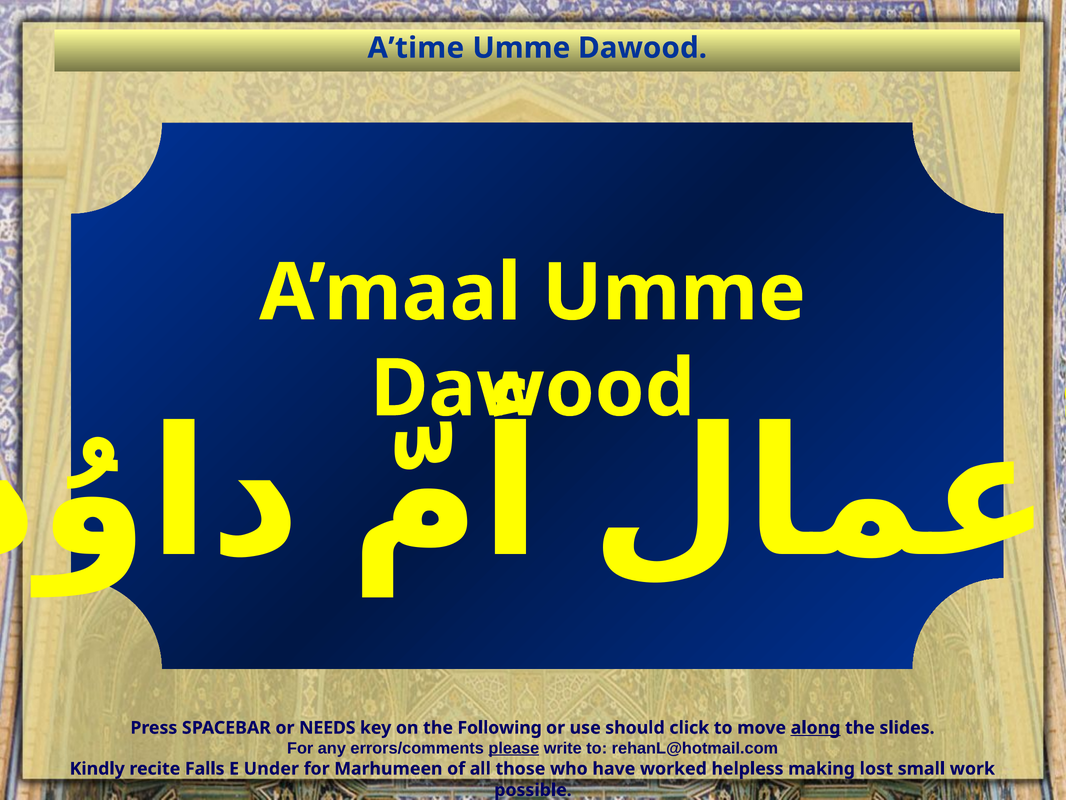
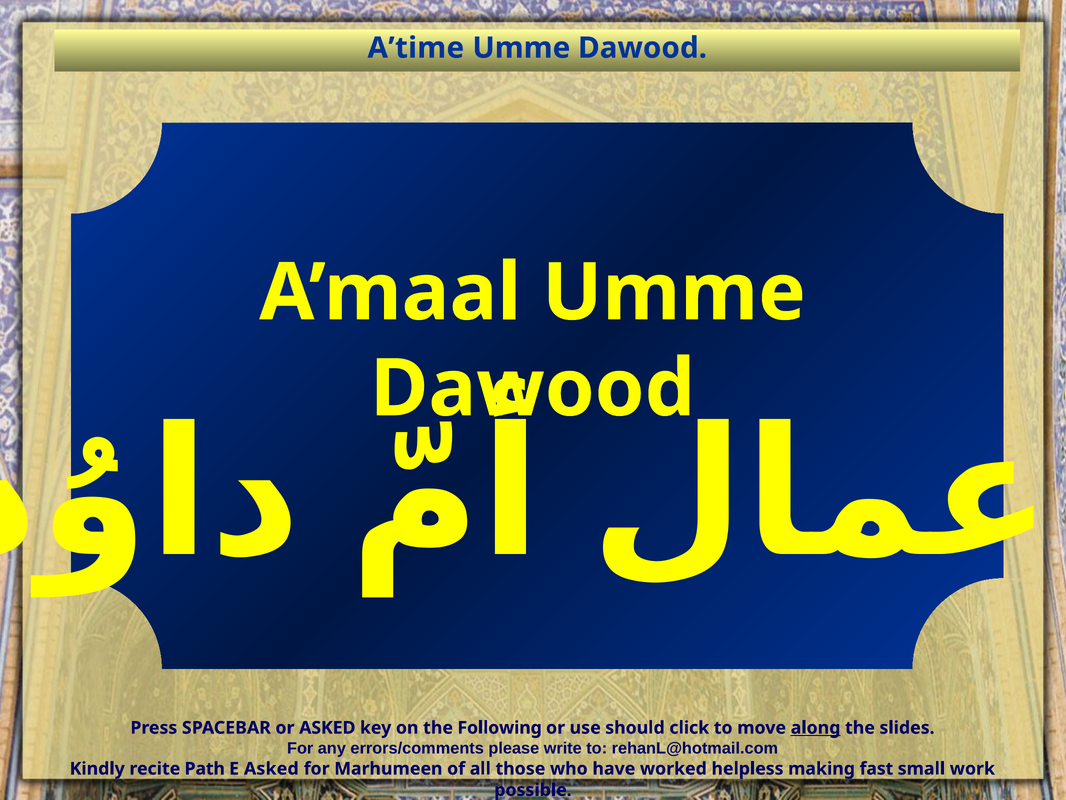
or NEEDS: NEEDS -> ASKED
please underline: present -> none
Falls: Falls -> Path
E Under: Under -> Asked
lost: lost -> fast
